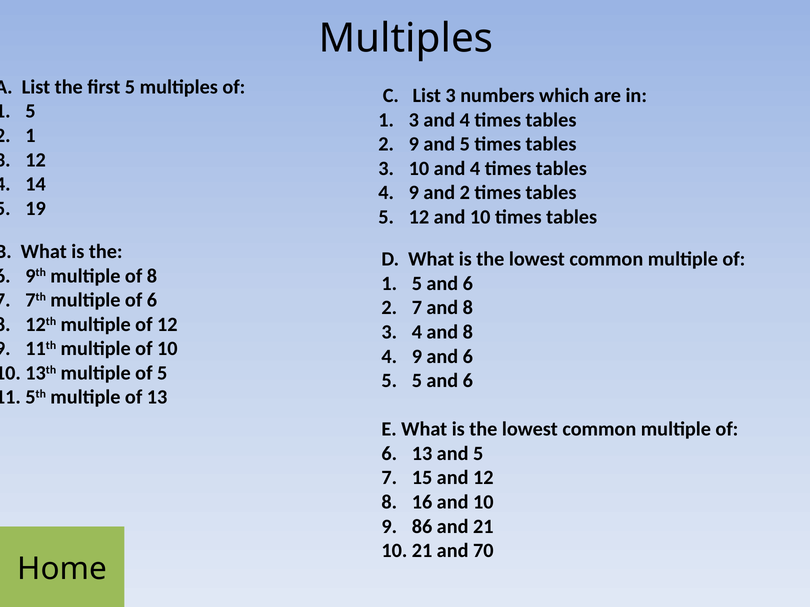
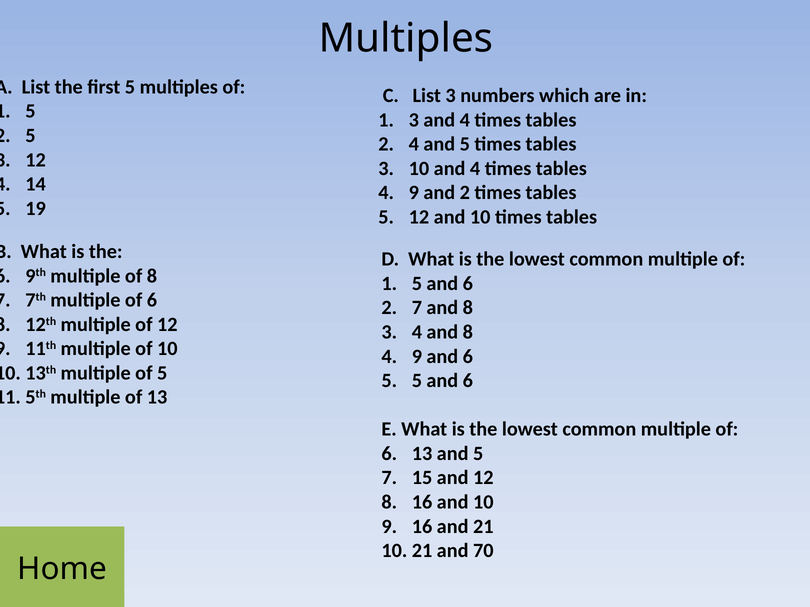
1 at (30, 136): 1 -> 5
2 9: 9 -> 4
9 86: 86 -> 16
